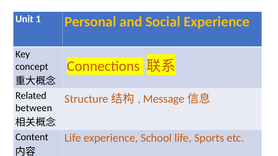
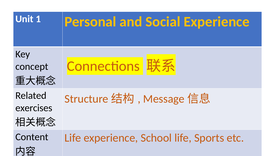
between: between -> exercises
